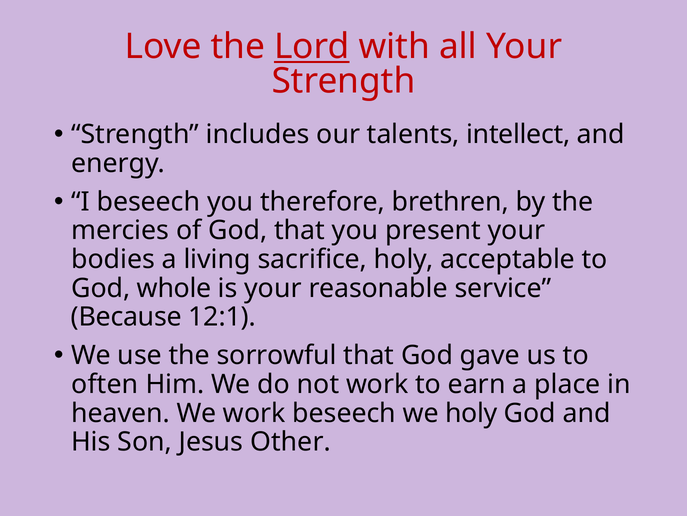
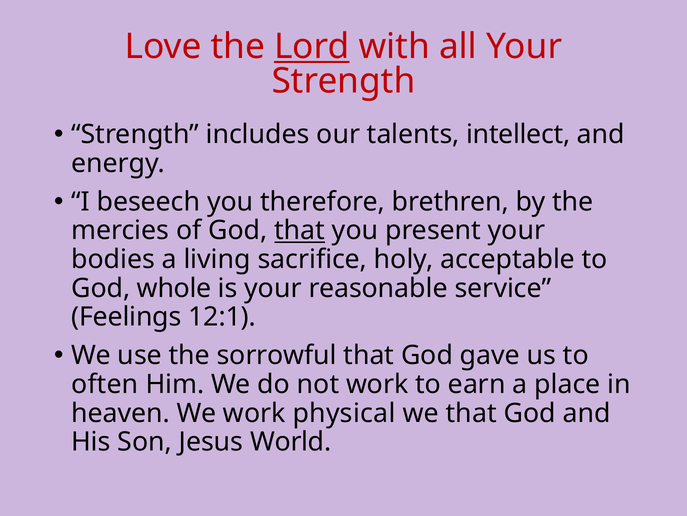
that at (300, 230) underline: none -> present
Because: Because -> Feelings
work beseech: beseech -> physical
we holy: holy -> that
Other: Other -> World
